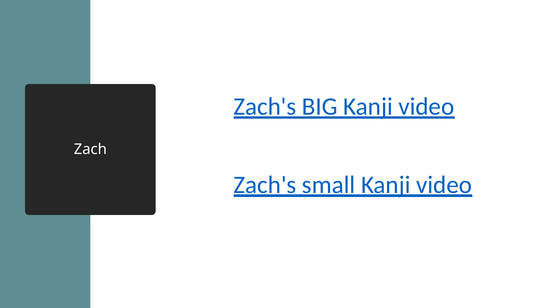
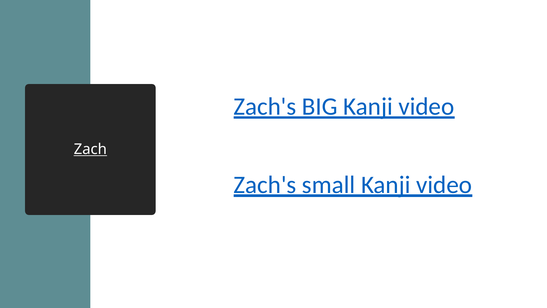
Zach underline: none -> present
